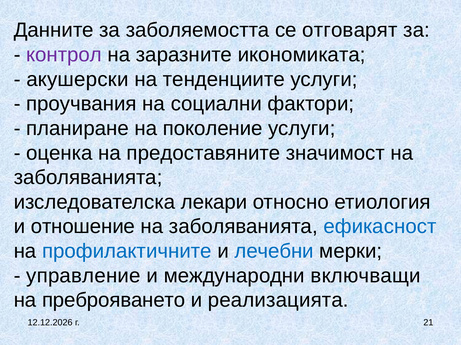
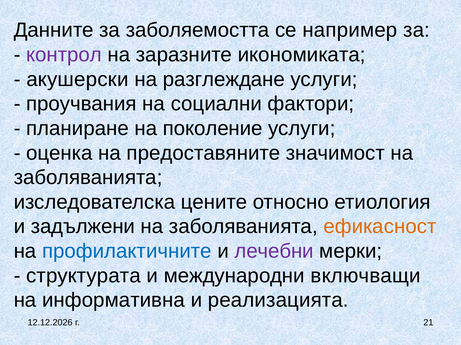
отговарят: отговарят -> например
тенденциите: тенденциите -> разглеждане
лекари: лекари -> цените
отношение: отношение -> задължени
ефикасност colour: blue -> orange
лечебни colour: blue -> purple
управление: управление -> структурата
преброяването: преброяването -> информативна
